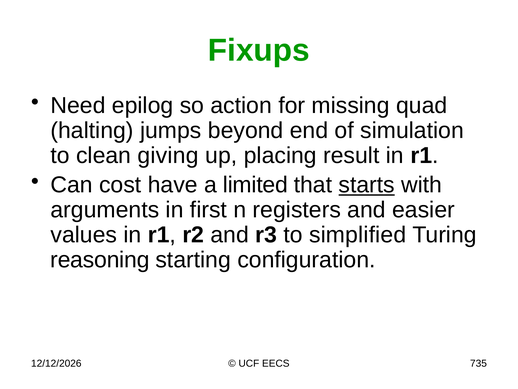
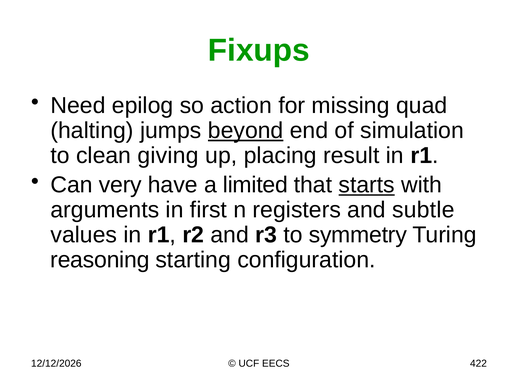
beyond underline: none -> present
cost: cost -> very
easier: easier -> subtle
simplified: simplified -> symmetry
735: 735 -> 422
